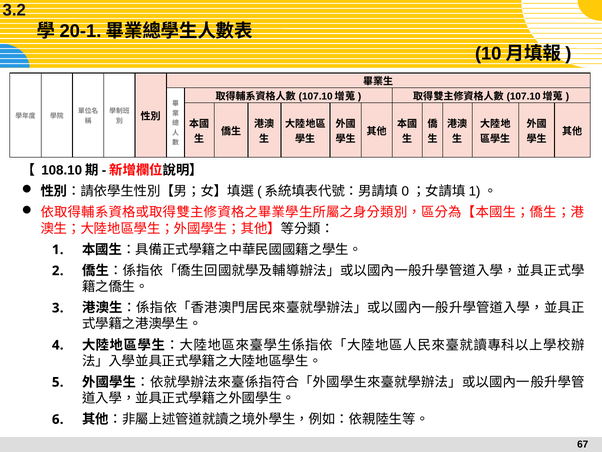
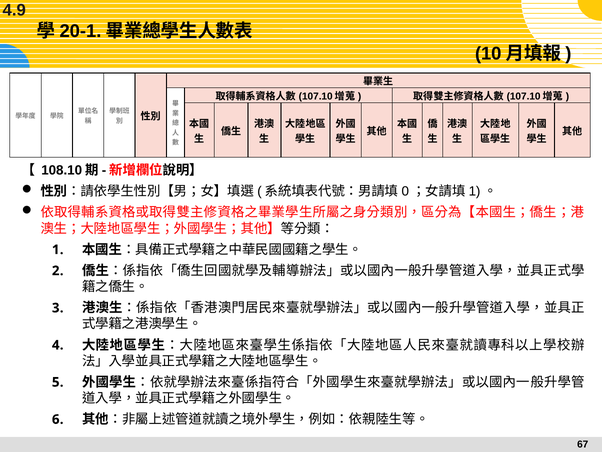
3.2: 3.2 -> 4.9
